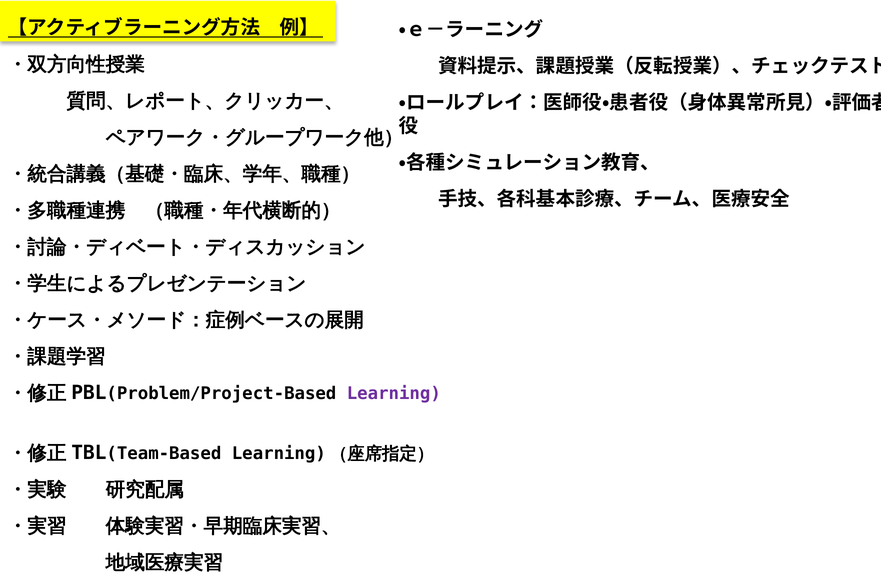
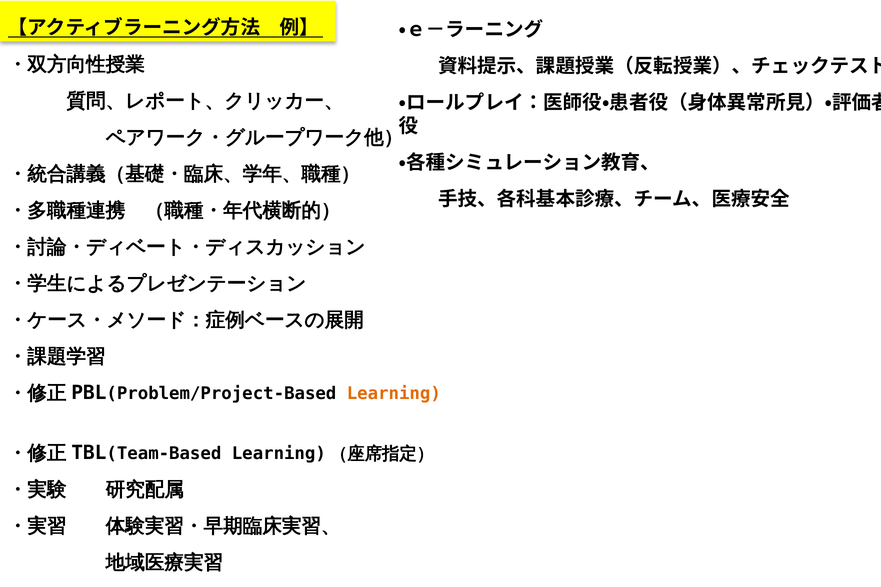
Learning colour: purple -> orange
